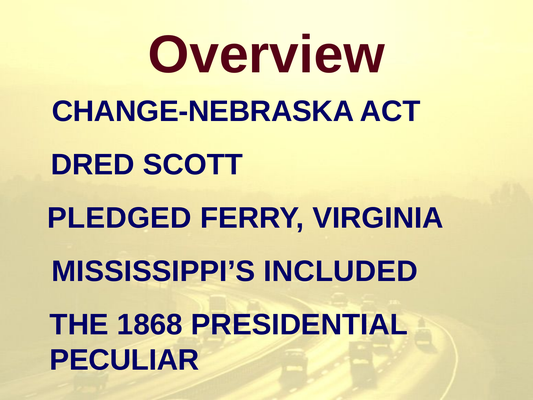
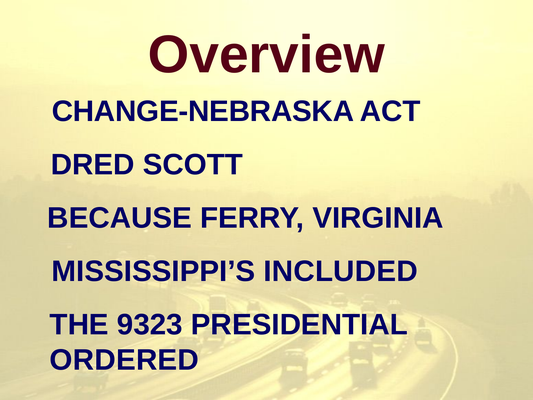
PLEDGED: PLEDGED -> BECAUSE
1868: 1868 -> 9323
PECULIAR: PECULIAR -> ORDERED
